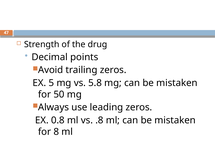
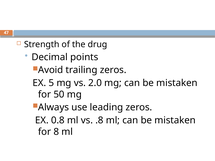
5.8: 5.8 -> 2.0
